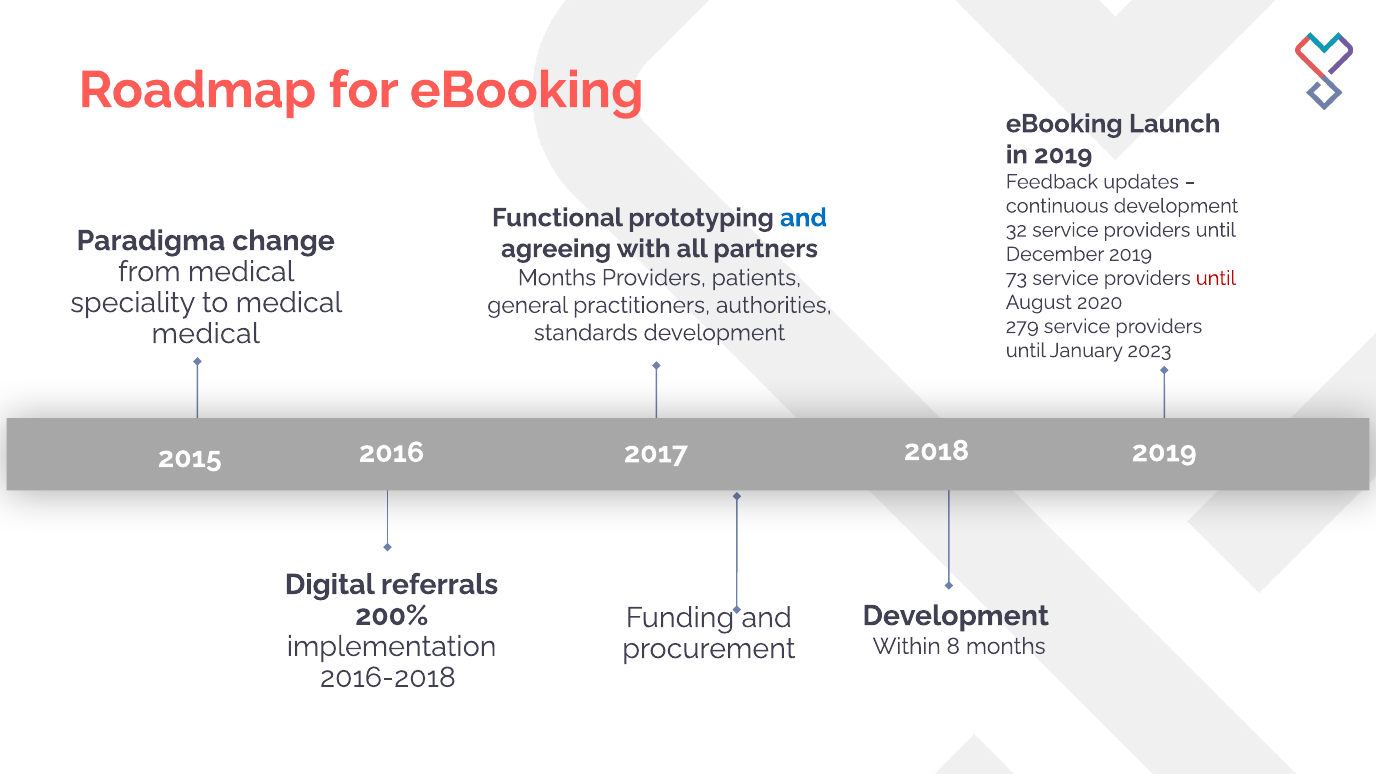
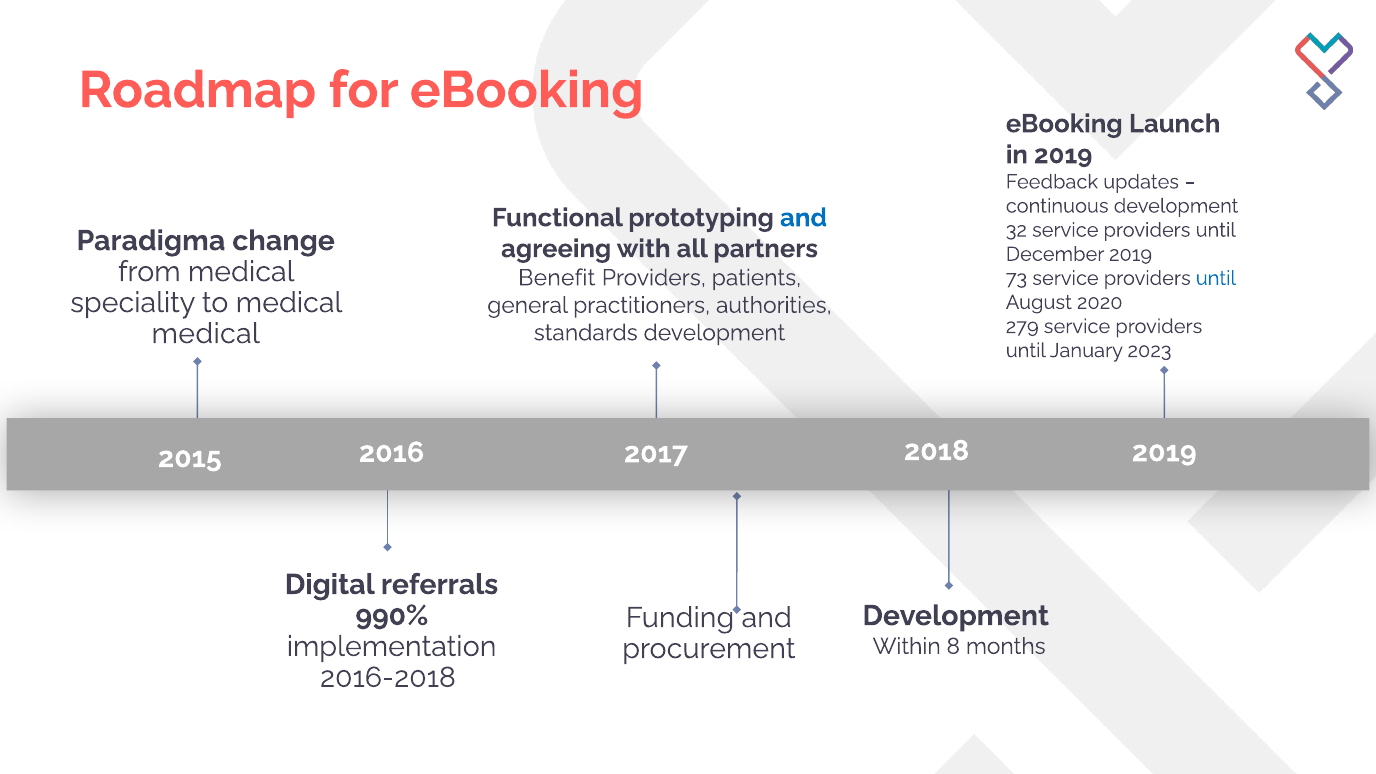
Months at (557, 278): Months -> Benefit
until at (1216, 278) colour: red -> blue
200%: 200% -> 990%
